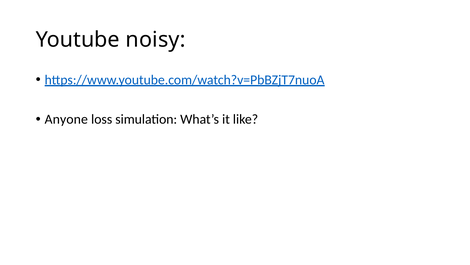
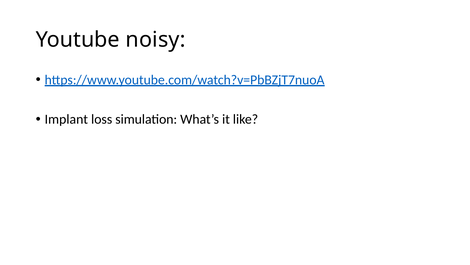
Anyone: Anyone -> Implant
